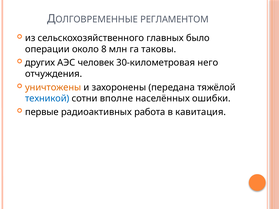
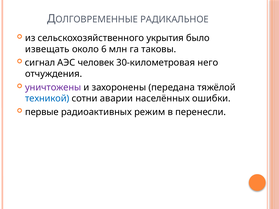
РЕГЛАМЕНТОМ: РЕГЛАМЕНТОМ -> РАДИКАЛЬНОЕ
главных: главных -> укрытия
операции: операции -> извещать
8: 8 -> 6
других: других -> сигнал
уничтожены colour: orange -> purple
вполне: вполне -> аварии
работа: работа -> режим
кавитация: кавитация -> перенесли
